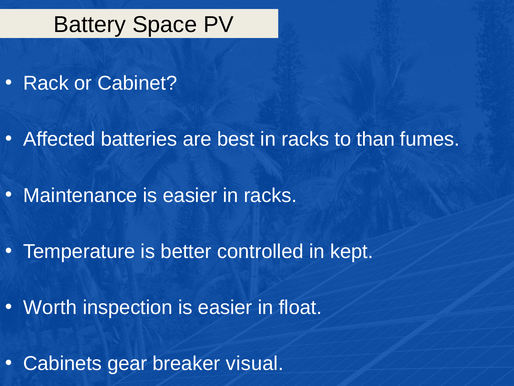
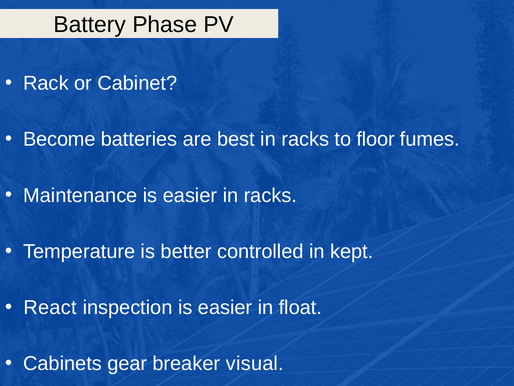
Space: Space -> Phase
Affected: Affected -> Become
than: than -> floor
Worth: Worth -> React
